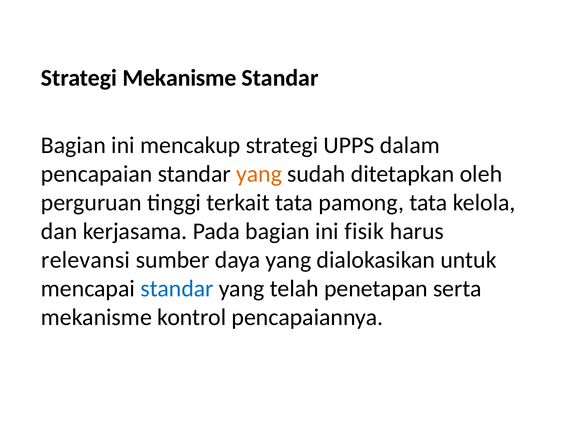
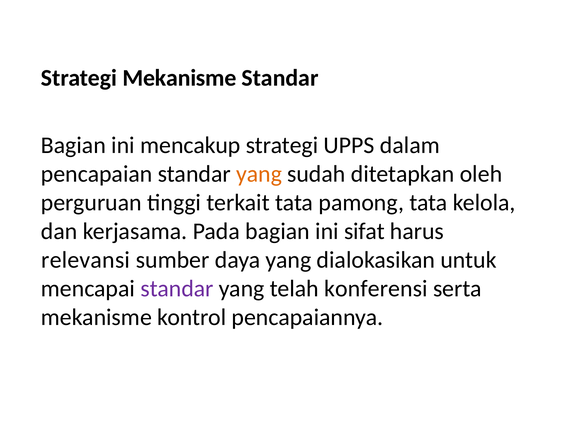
fisik: fisik -> sifat
standar at (177, 289) colour: blue -> purple
penetapan: penetapan -> konferensi
